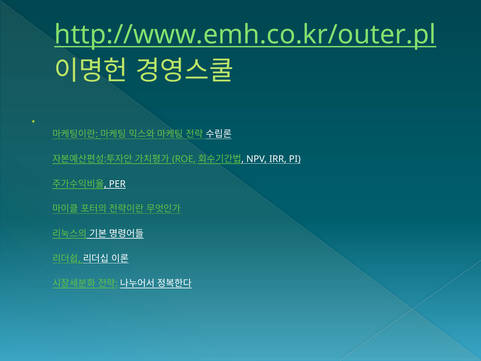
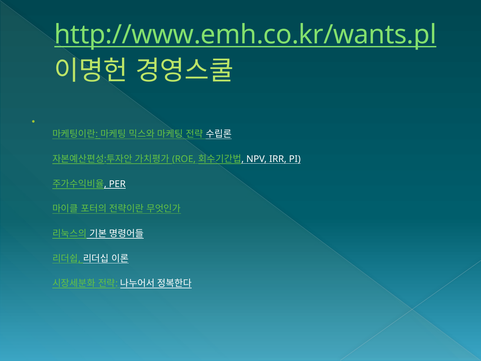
http://www.emh.co.kr/outer.pl: http://www.emh.co.kr/outer.pl -> http://www.emh.co.kr/wants.pl
